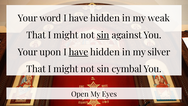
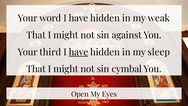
sin at (103, 35) underline: present -> none
upon: upon -> third
silver: silver -> sleep
